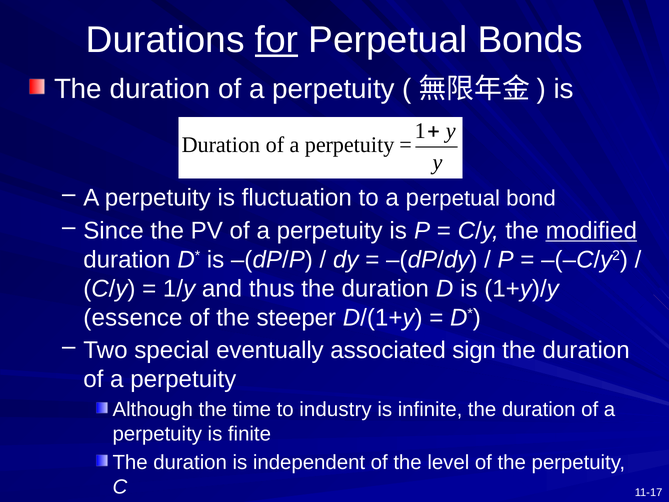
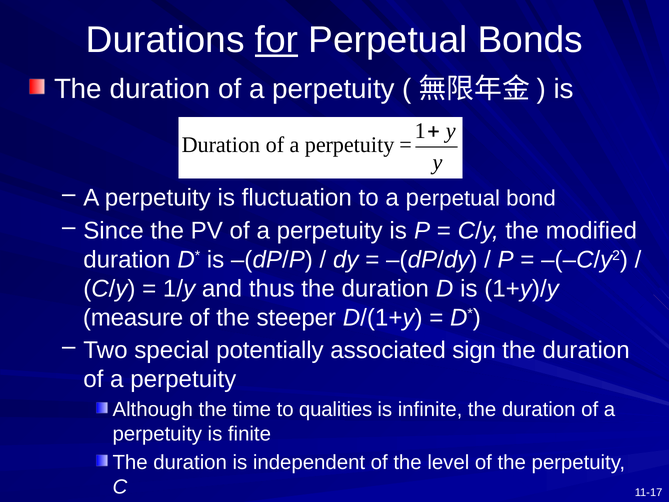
modified underline: present -> none
essence: essence -> measure
eventually: eventually -> potentially
industry: industry -> qualities
